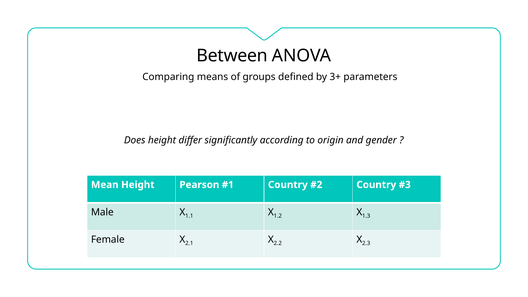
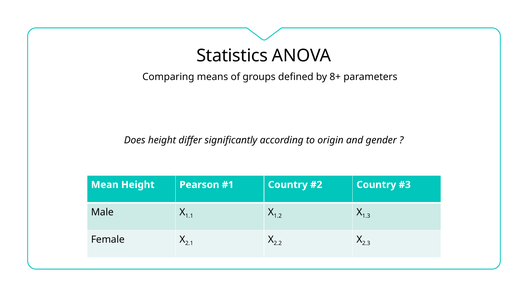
Between: Between -> Statistics
3+: 3+ -> 8+
